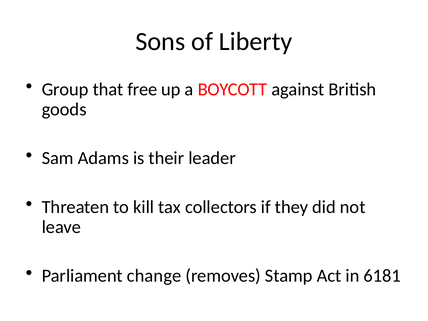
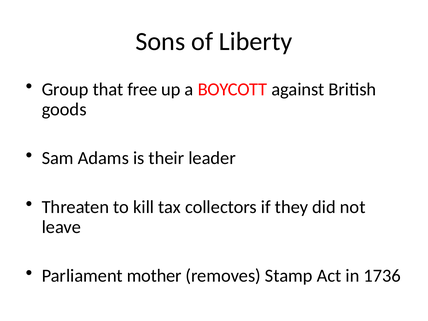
change: change -> mother
6181: 6181 -> 1736
